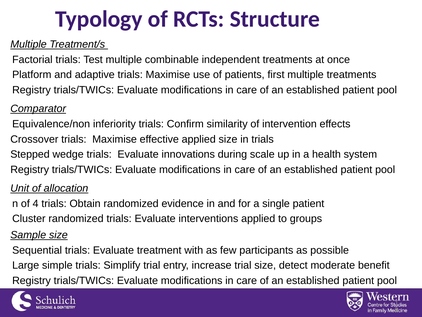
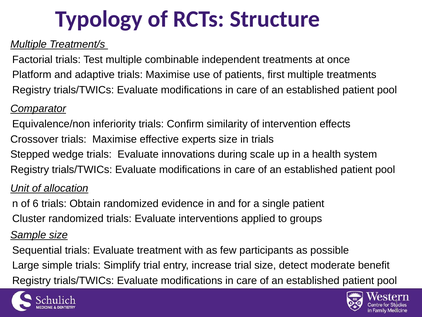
effective applied: applied -> experts
4: 4 -> 6
